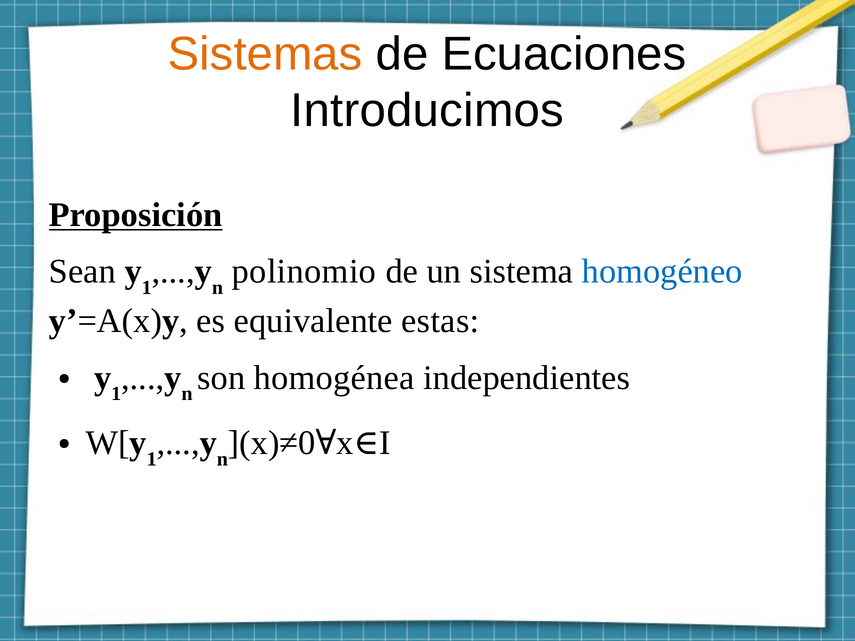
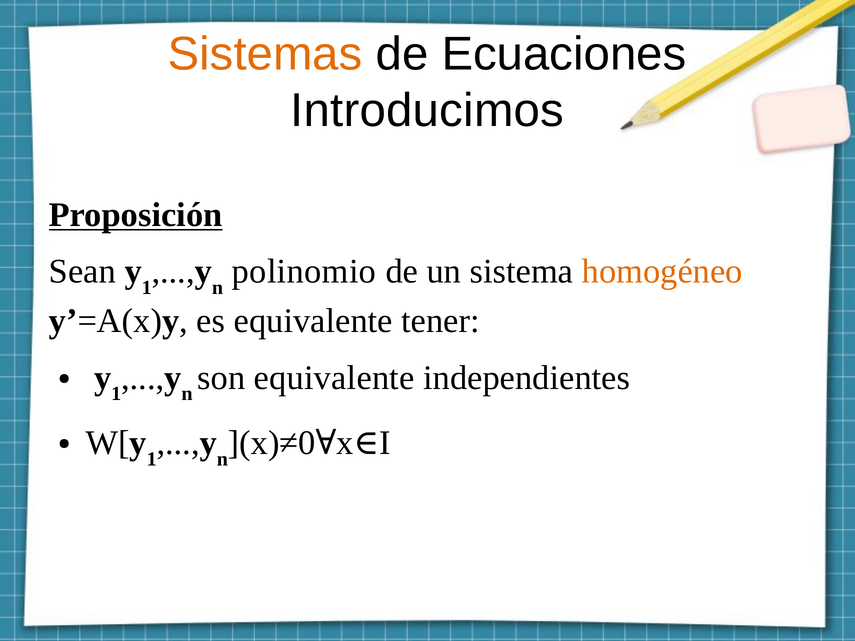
homogéneo colour: blue -> orange
estas: estas -> tener
son homogénea: homogénea -> equivalente
